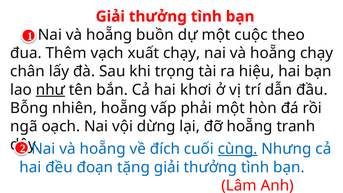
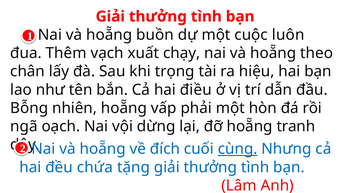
theo: theo -> luôn
hoẵng chạy: chạy -> theo
như underline: present -> none
khơi: khơi -> điều
đoạn: đoạn -> chứa
